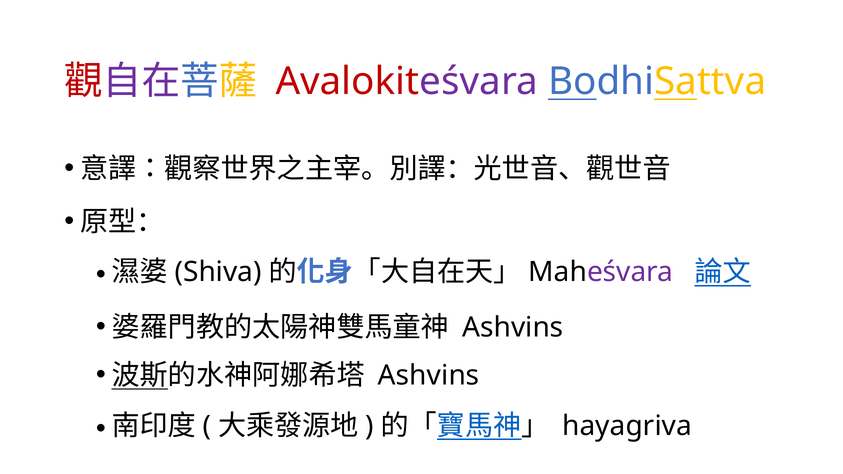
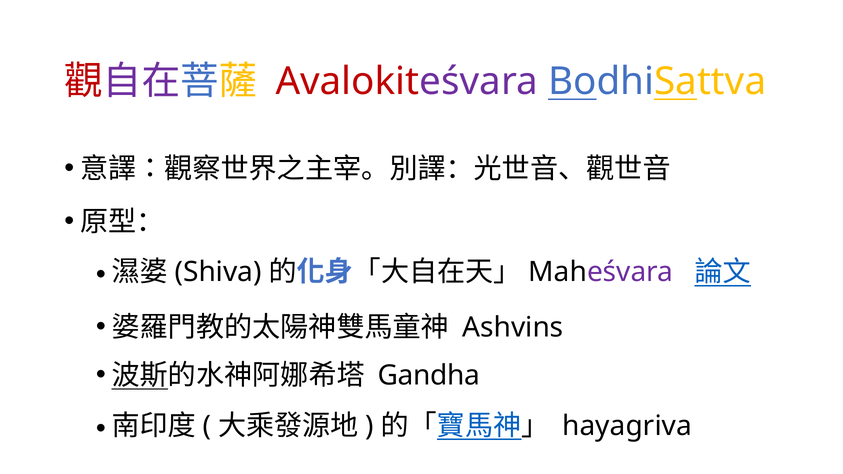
Ashvins at (429, 376): Ashvins -> Gandha
